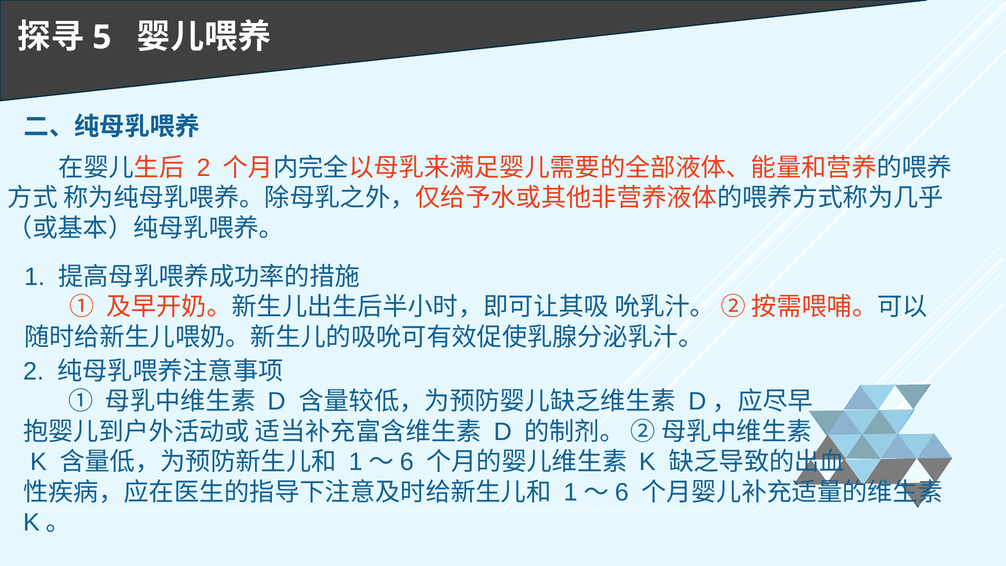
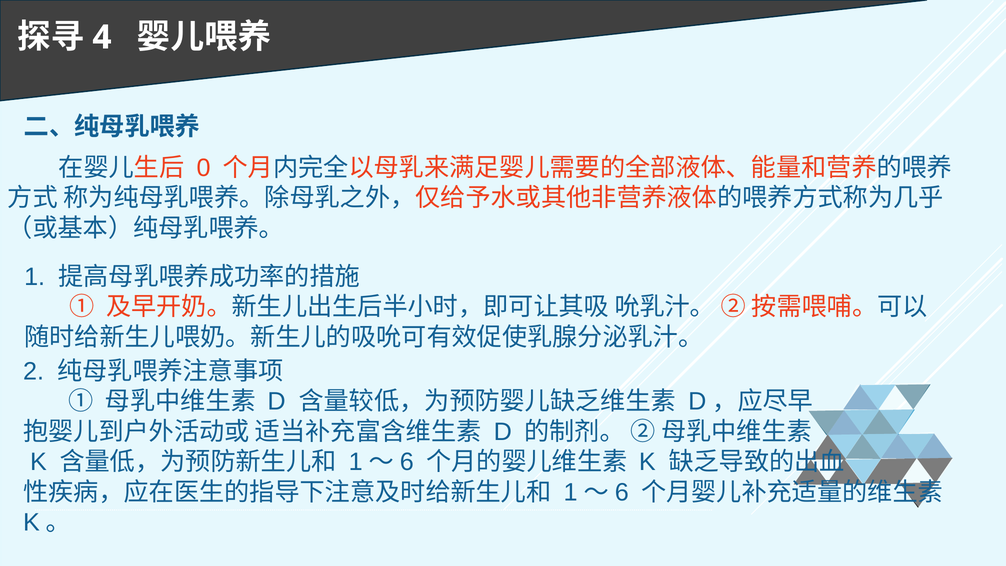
5: 5 -> 4
2 at (204, 168): 2 -> 0
